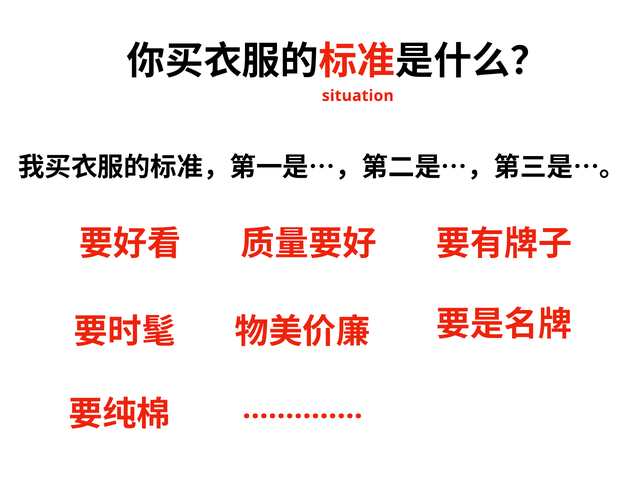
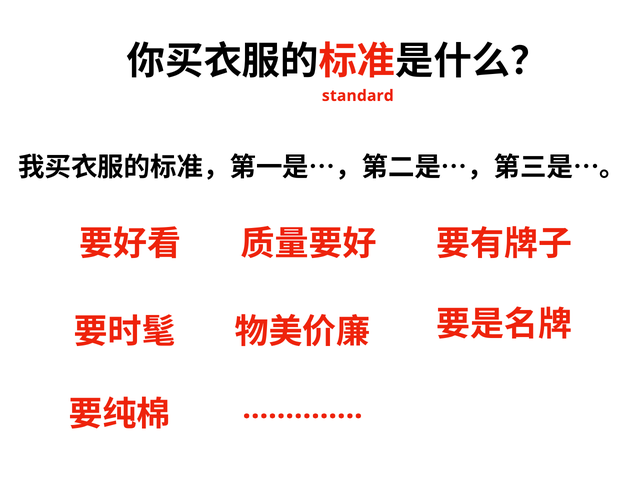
situation: situation -> standard
